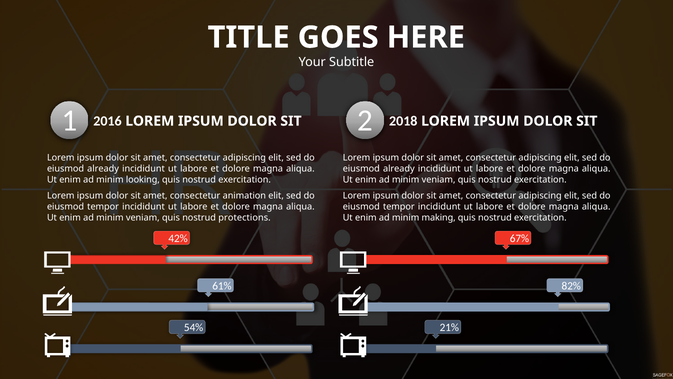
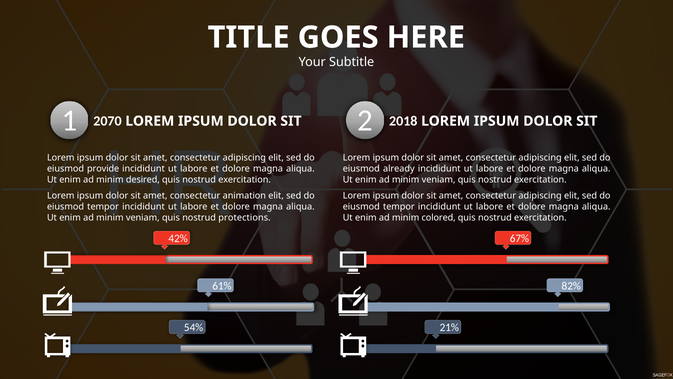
2016: 2016 -> 2070
already at (103, 169): already -> provide
looking: looking -> desired
making: making -> colored
